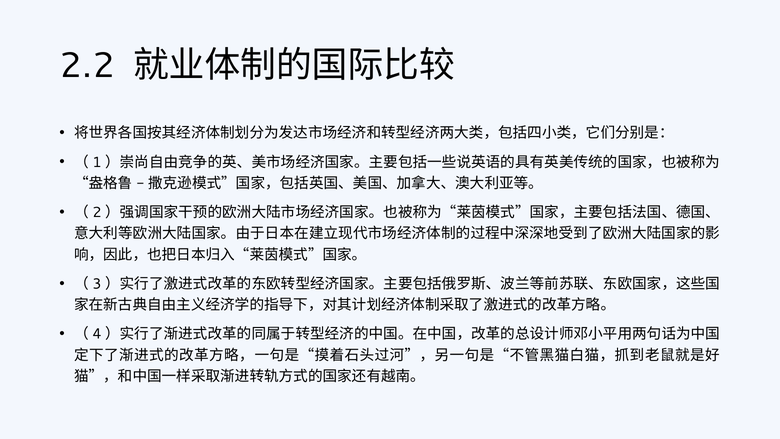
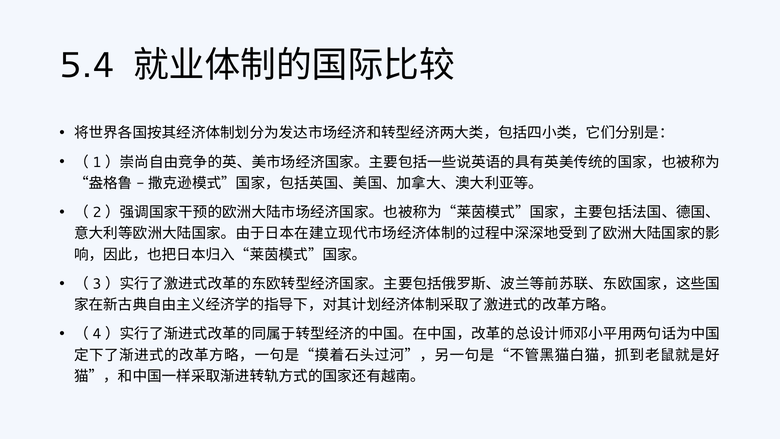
2.2: 2.2 -> 5.4
